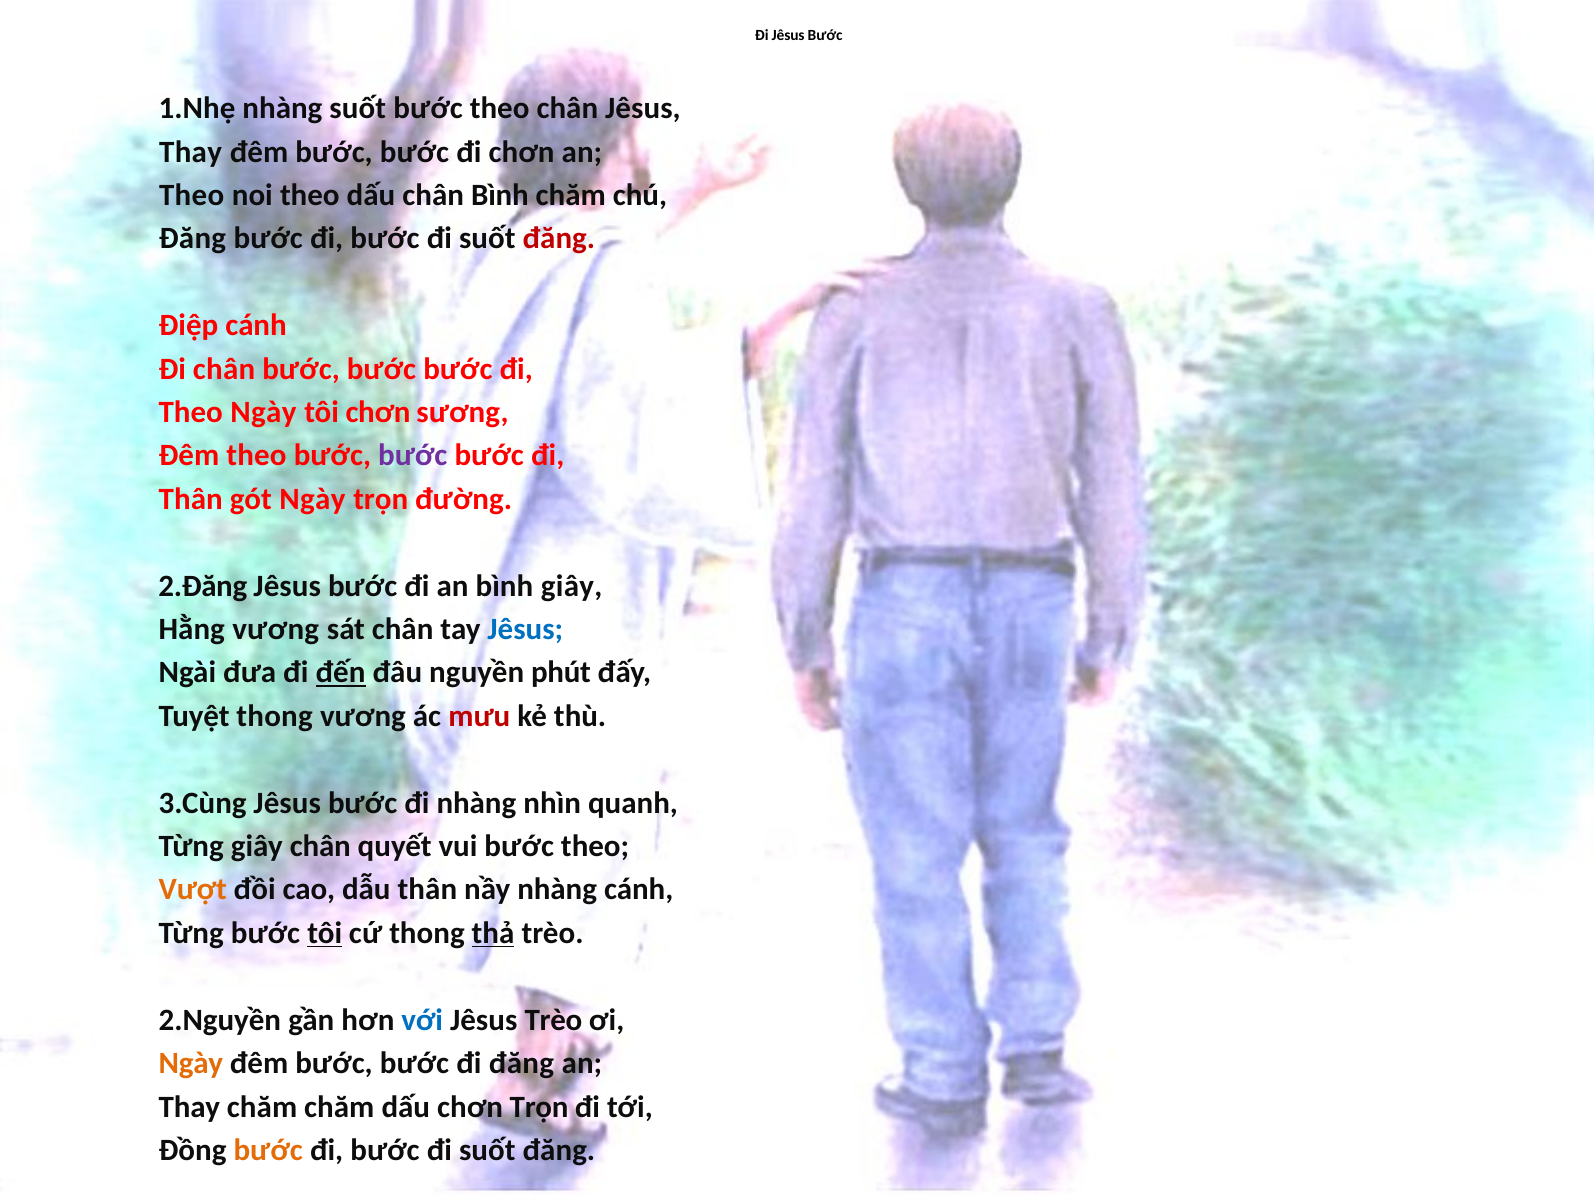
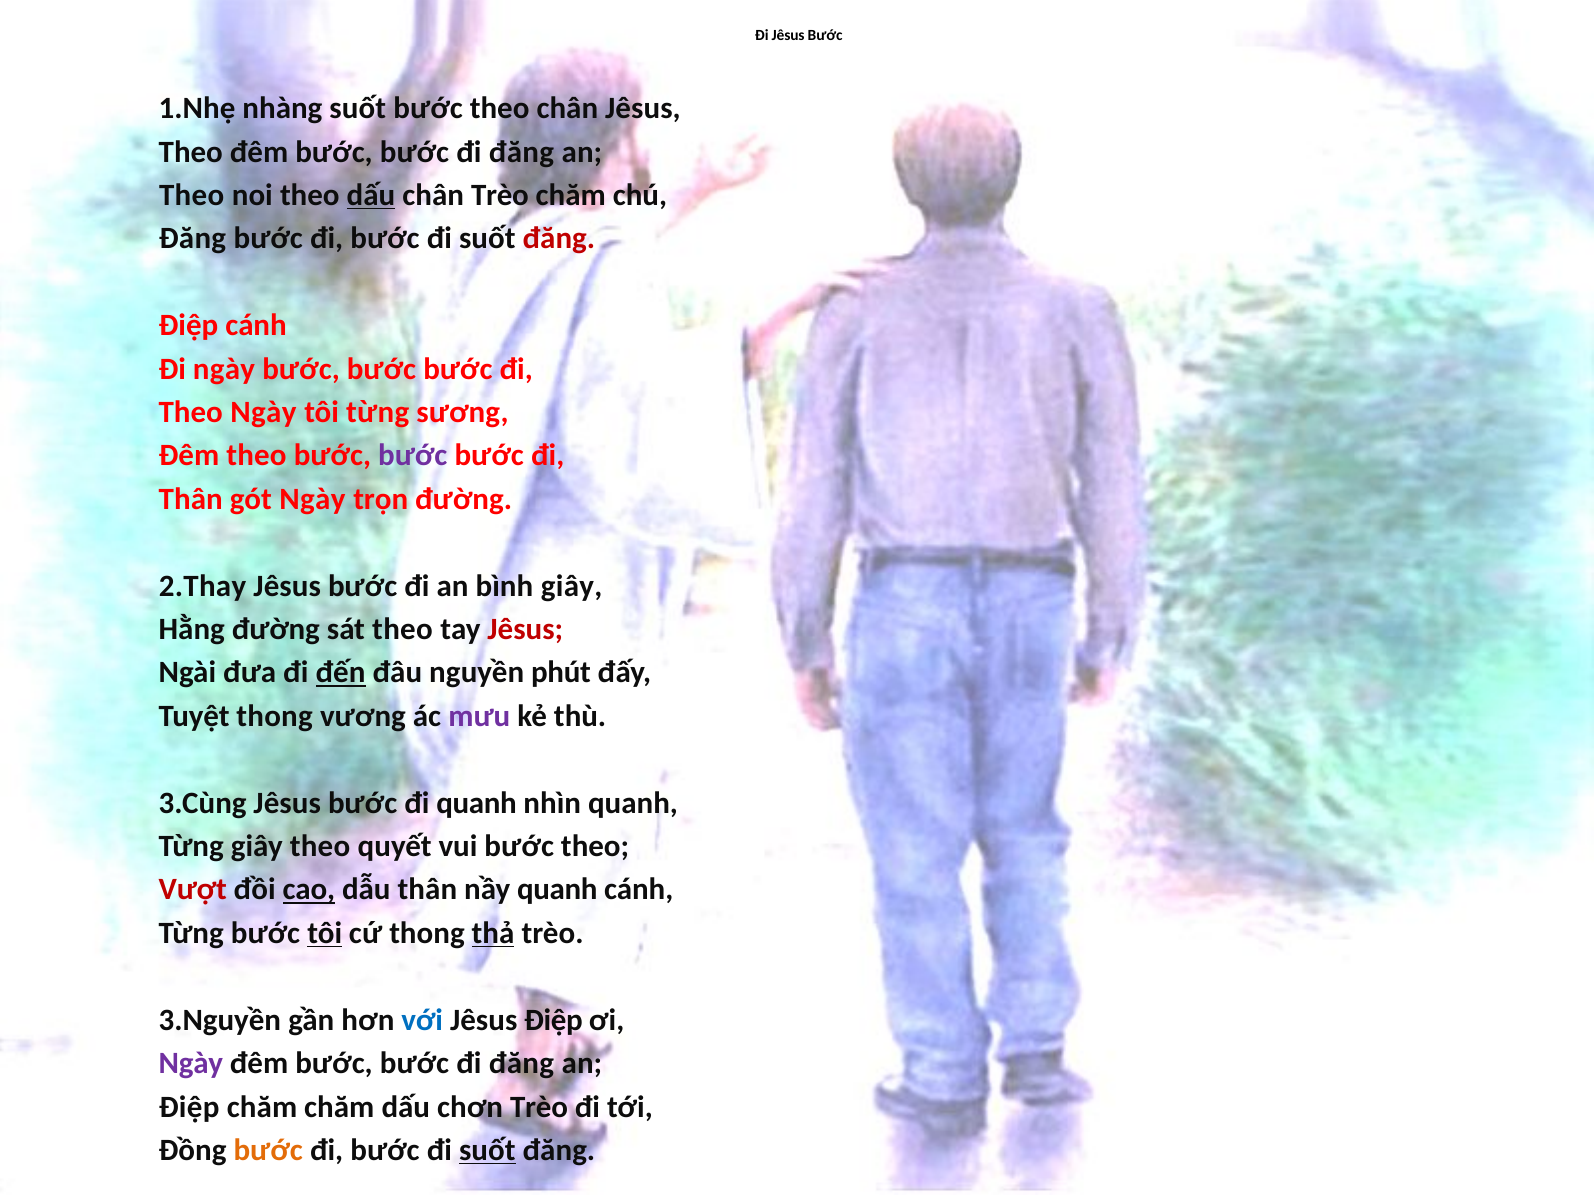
Thay at (191, 152): Thay -> Theo
chơn at (522, 152): chơn -> đăng
dấu at (371, 195) underline: none -> present
chân Bình: Bình -> Trèo
Đi chân: chân -> ngày
tôi chơn: chơn -> từng
2.Đăng: 2.Đăng -> 2.Thay
Hằng vương: vương -> đường
sát chân: chân -> theo
Jêsus at (525, 630) colour: blue -> red
mưu colour: red -> purple
đi nhàng: nhàng -> quanh
giây chân: chân -> theo
Vượt colour: orange -> red
cao underline: none -> present
nầy nhàng: nhàng -> quanh
2.Nguyền: 2.Nguyền -> 3.Nguyền
Jêsus Trèo: Trèo -> Điệp
Ngày at (191, 1064) colour: orange -> purple
Thay at (189, 1107): Thay -> Điệp
chơn Trọn: Trọn -> Trèo
suốt at (487, 1151) underline: none -> present
